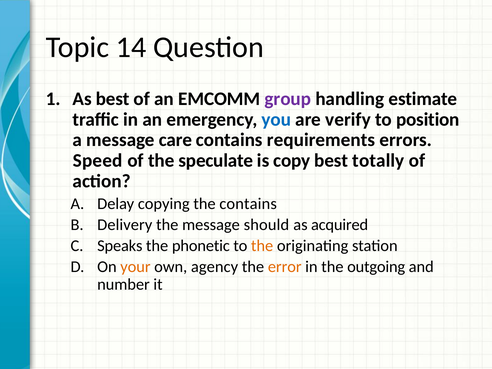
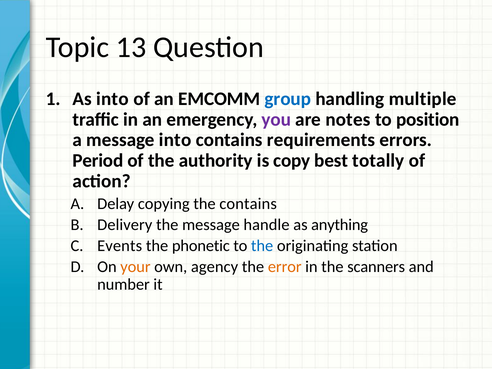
14: 14 -> 13
As best: best -> into
group colour: purple -> blue
estimate: estimate -> multiple
you colour: blue -> purple
verify: verify -> notes
message care: care -> into
Speed: Speed -> Period
speculate: speculate -> authority
should: should -> handle
acquired: acquired -> anything
Speaks: Speaks -> Events
the at (262, 246) colour: orange -> blue
outgoing: outgoing -> scanners
